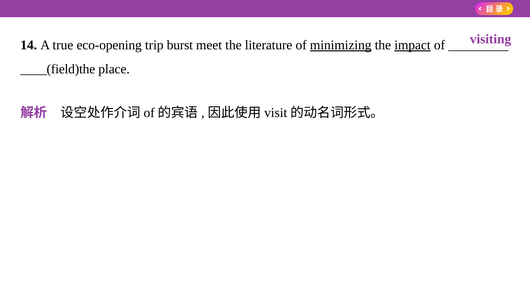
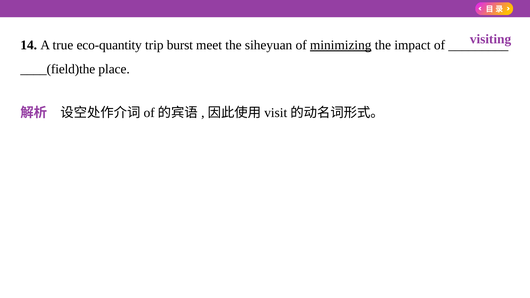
eco-opening: eco-opening -> eco-quantity
literature: literature -> siheyuan
impact underline: present -> none
